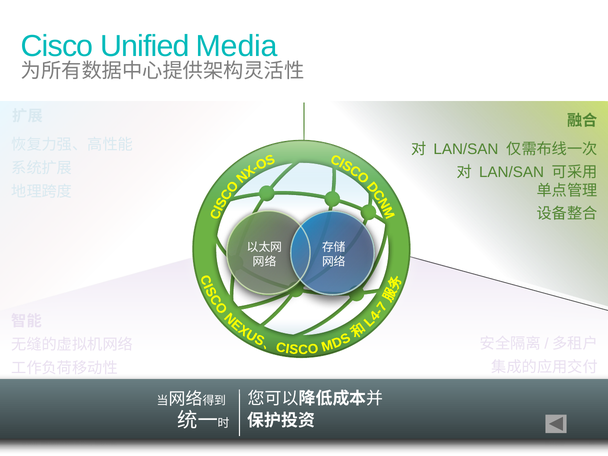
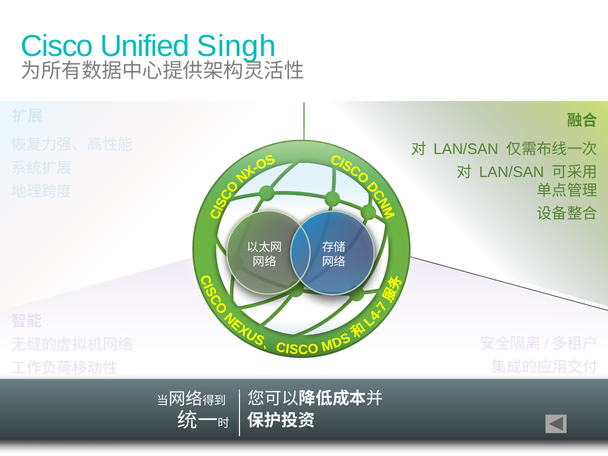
Media: Media -> Singh
